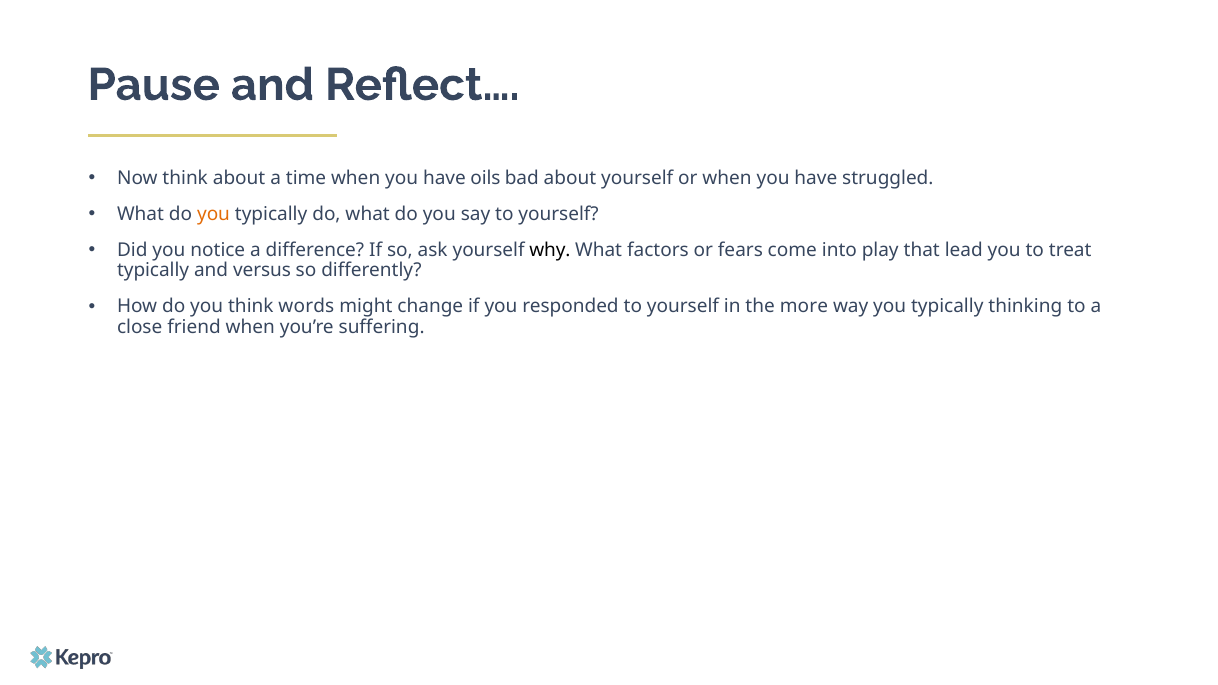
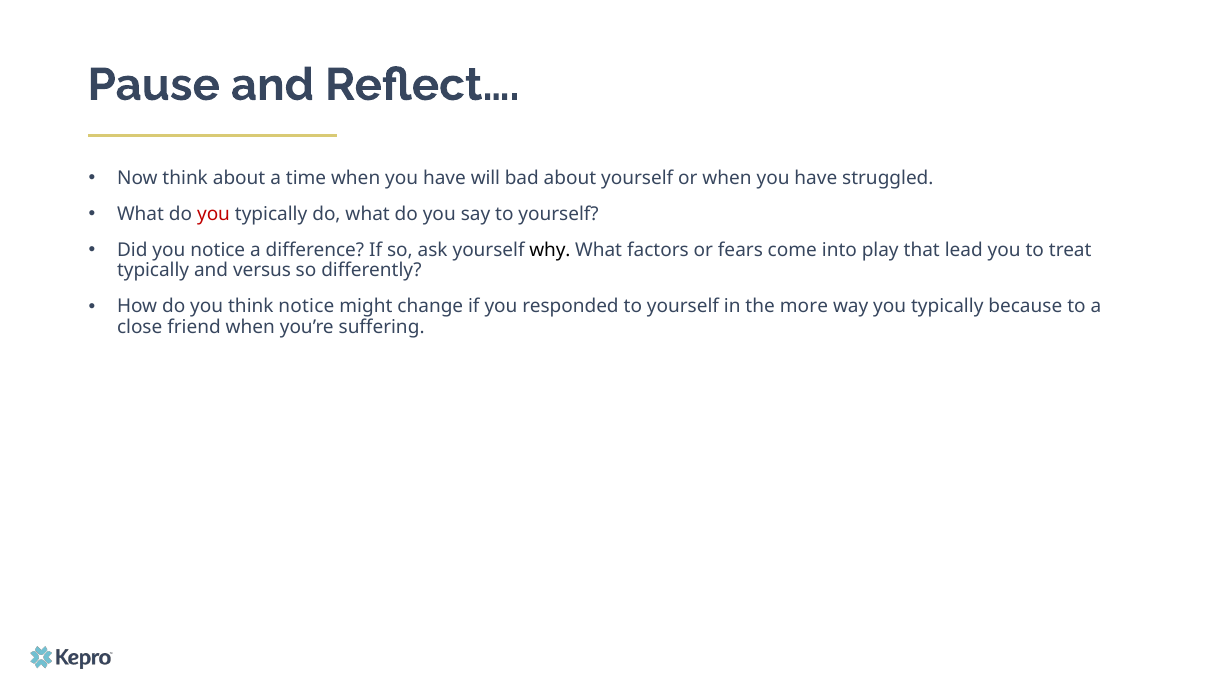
oils: oils -> will
you at (214, 214) colour: orange -> red
think words: words -> notice
thinking: thinking -> because
